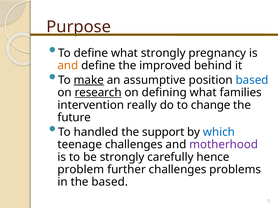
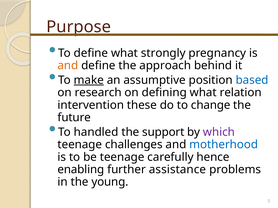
improved: improved -> approach
research underline: present -> none
families: families -> relation
really: really -> these
which colour: blue -> purple
motherhood colour: purple -> blue
be strongly: strongly -> teenage
problem: problem -> enabling
further challenges: challenges -> assistance
the based: based -> young
